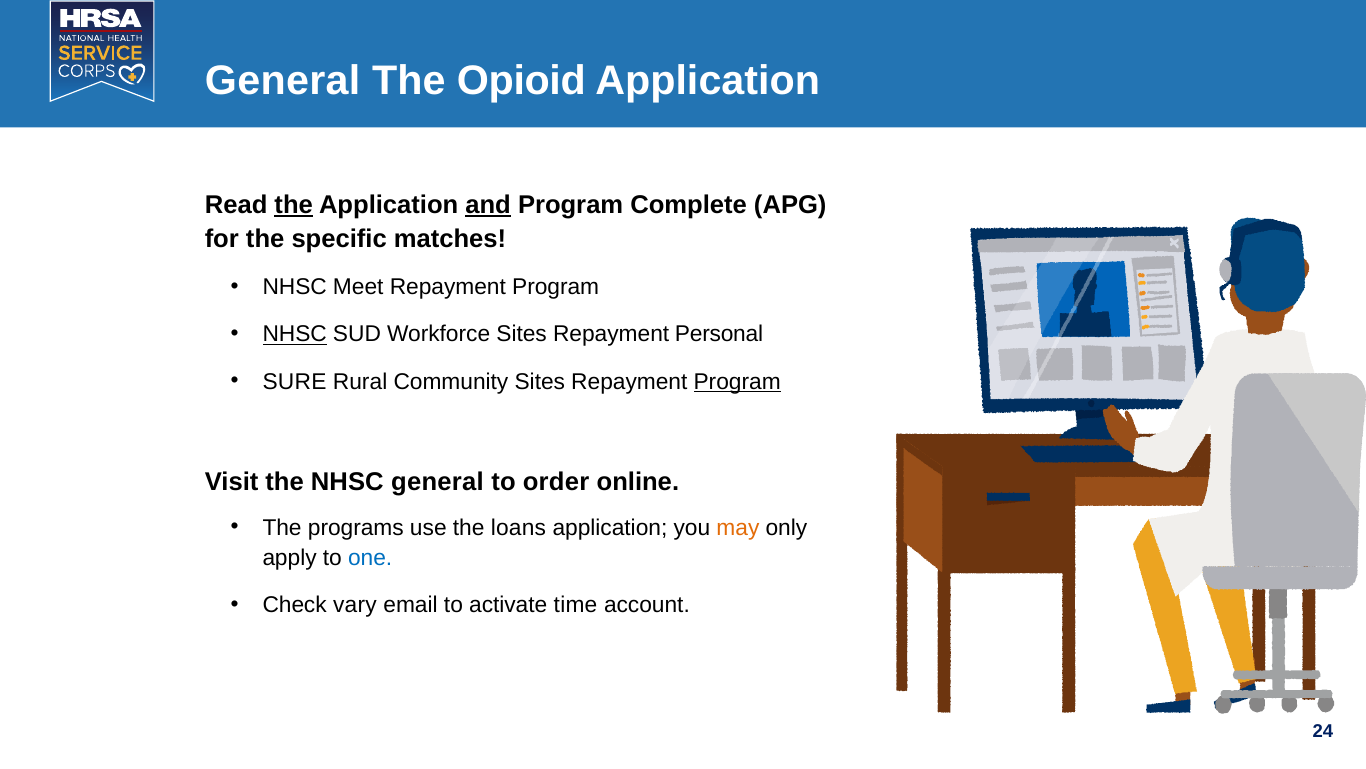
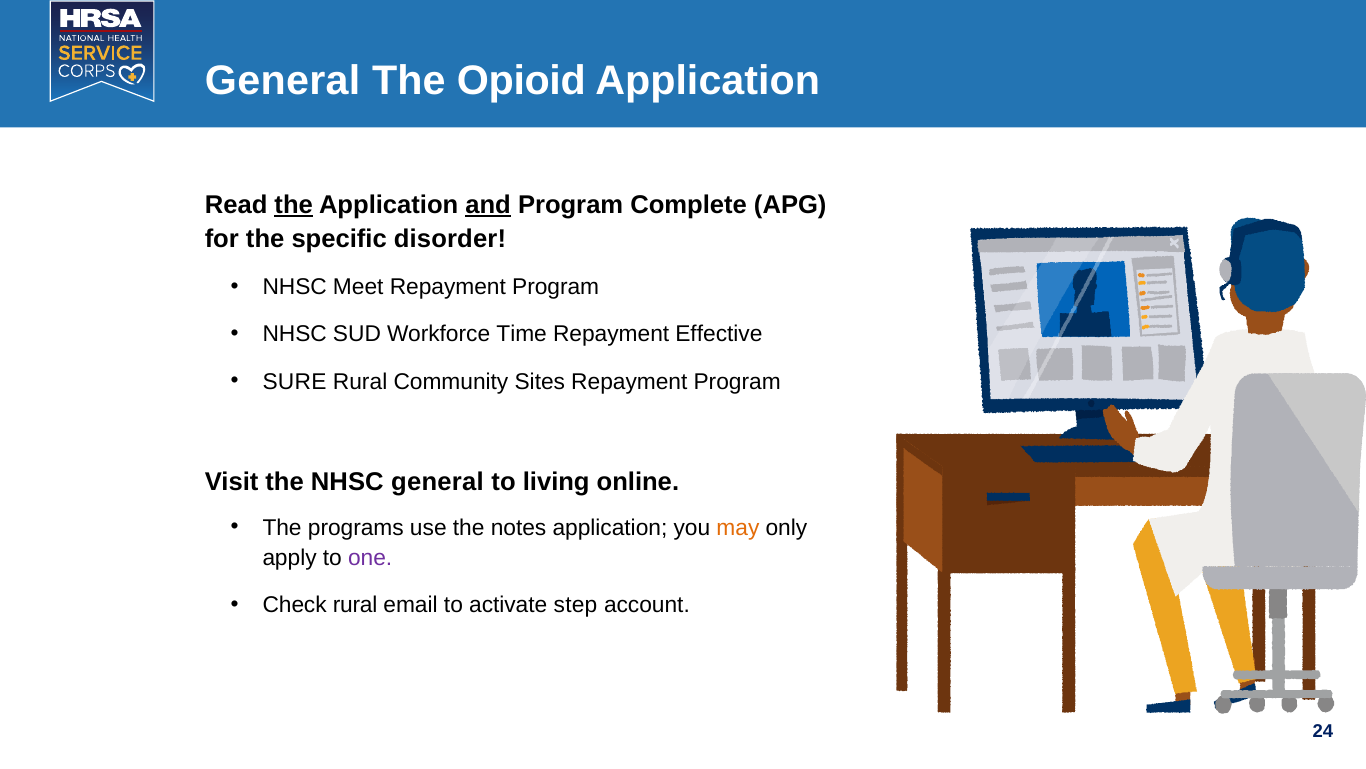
matches: matches -> disorder
NHSC at (295, 334) underline: present -> none
Workforce Sites: Sites -> Time
Personal: Personal -> Effective
Program at (737, 381) underline: present -> none
order: order -> living
loans: loans -> notes
one colour: blue -> purple
Check vary: vary -> rural
time: time -> step
